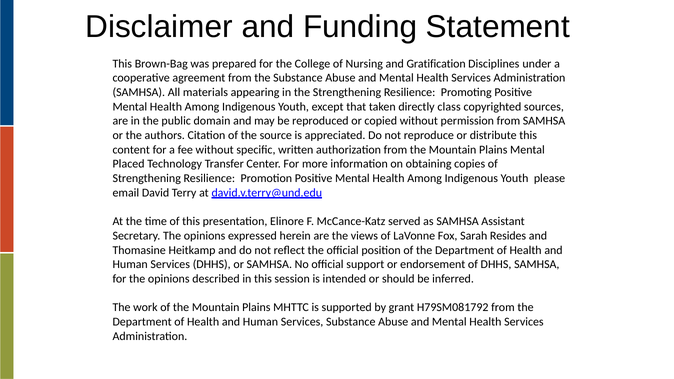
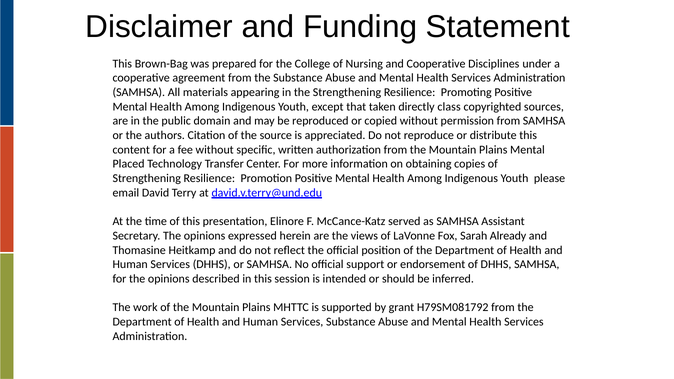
and Gratification: Gratification -> Cooperative
Resides: Resides -> Already
